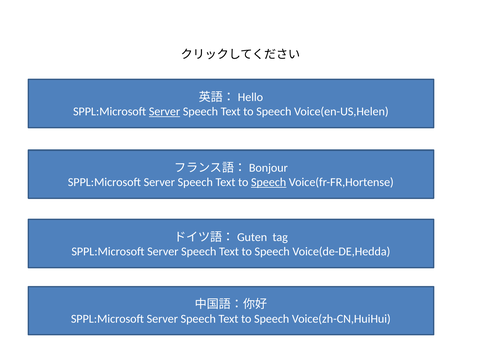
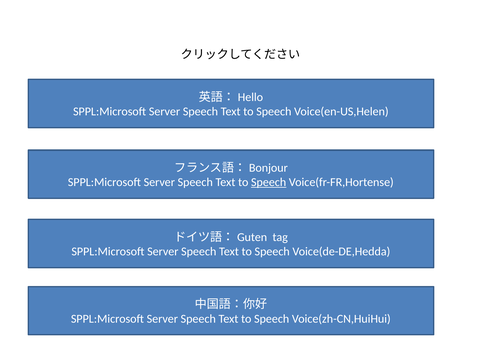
Server at (165, 112) underline: present -> none
